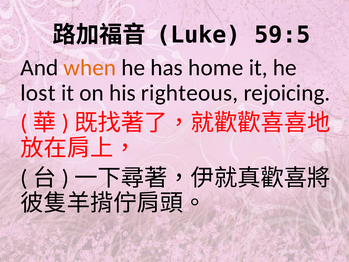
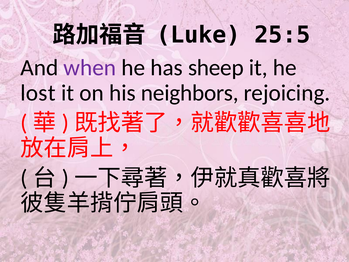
59:5: 59:5 -> 25:5
when colour: orange -> purple
home: home -> sheep
righteous: righteous -> neighbors
